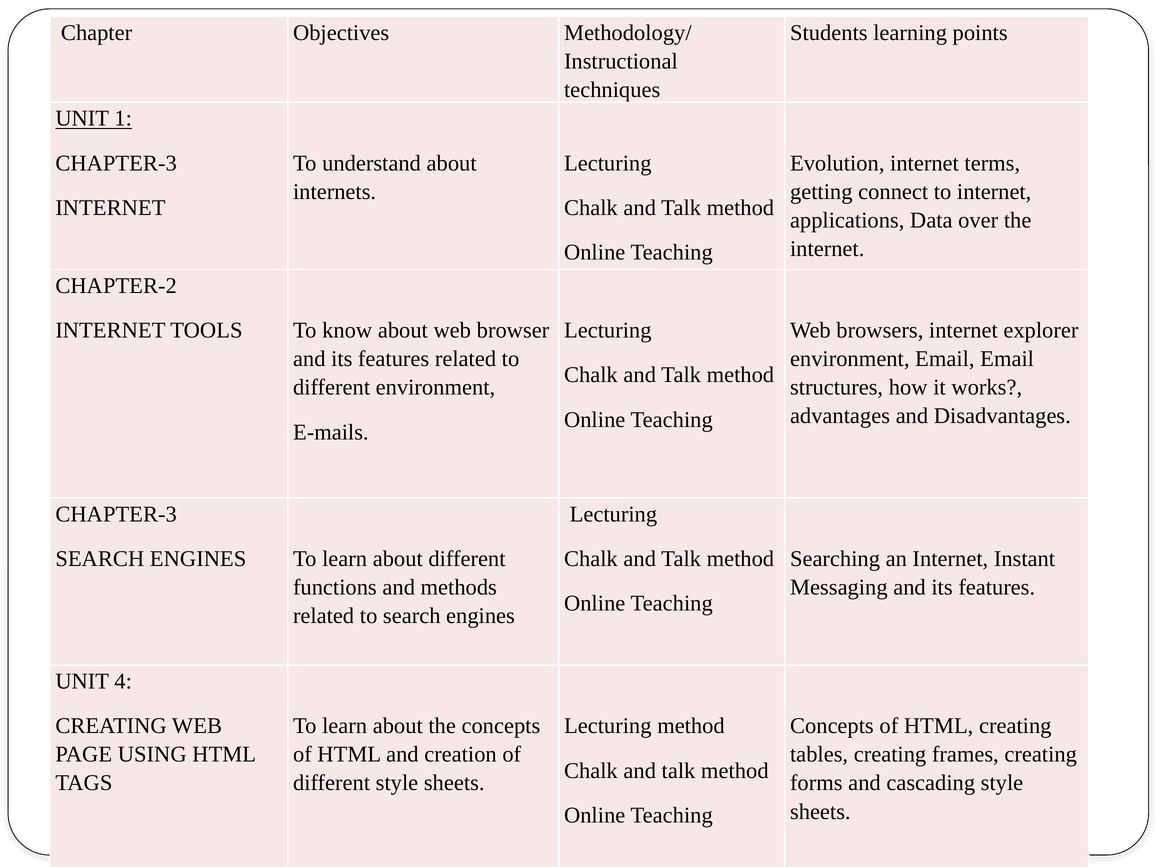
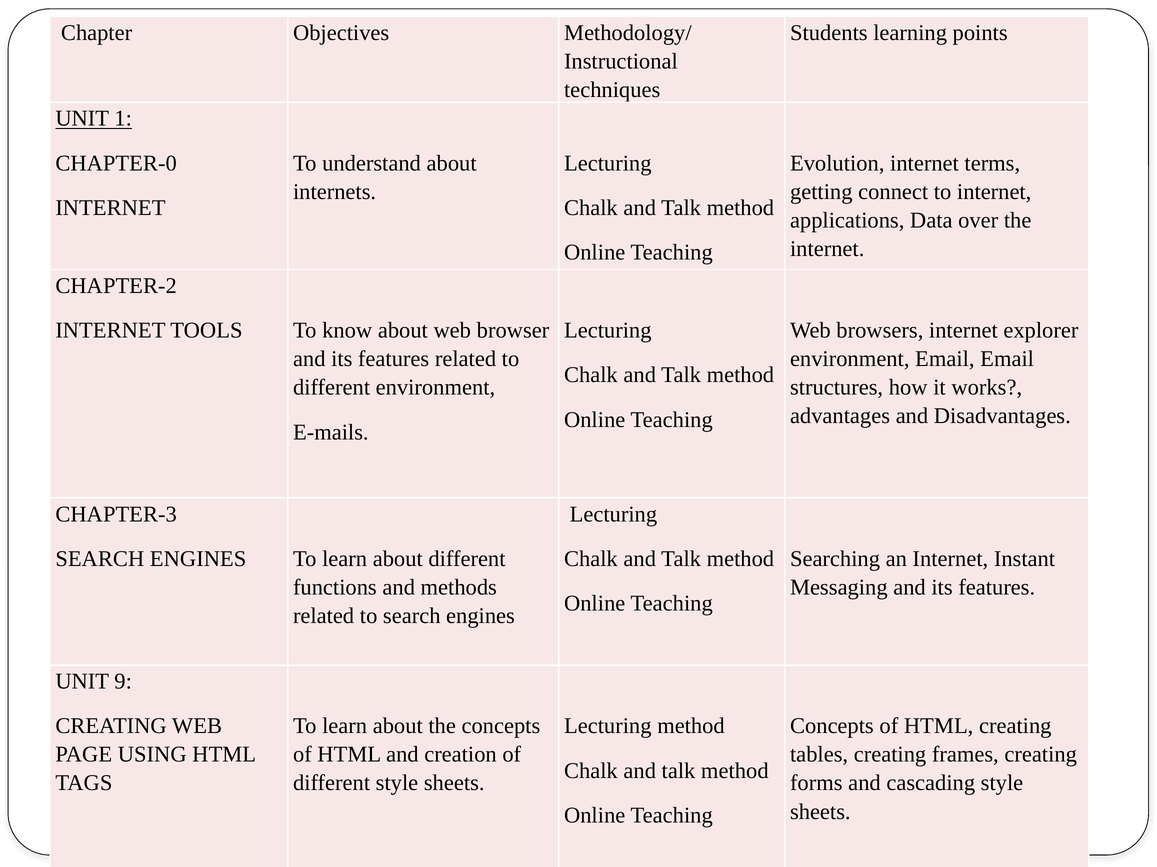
CHAPTER-3 at (116, 163): CHAPTER-3 -> CHAPTER-0
4: 4 -> 9
